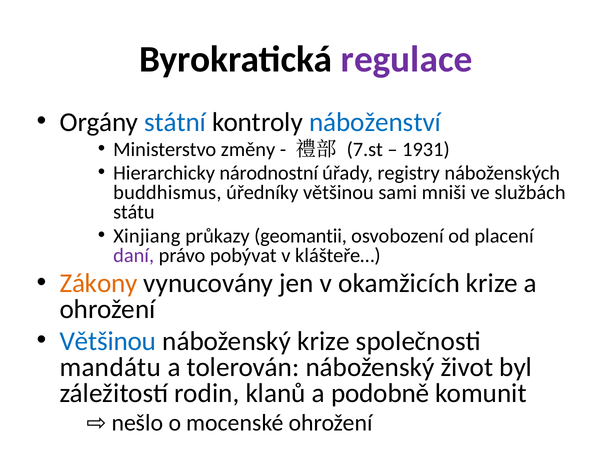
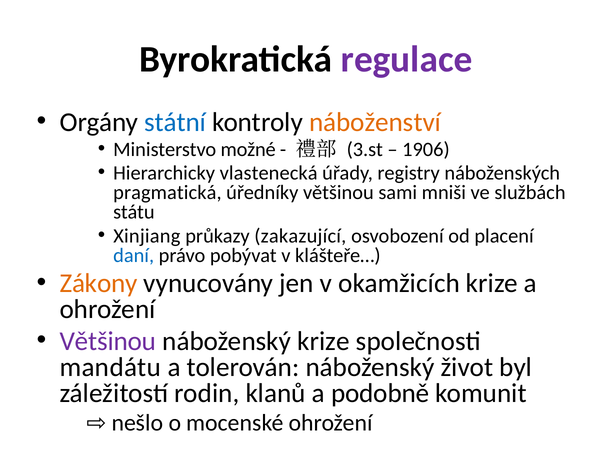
náboženství colour: blue -> orange
změny: změny -> možné
7.st: 7.st -> 3.st
1931: 1931 -> 1906
národnostní: národnostní -> vlastenecká
buddhismus: buddhismus -> pragmatická
geomantii: geomantii -> zakazující
daní colour: purple -> blue
Většinou at (108, 341) colour: blue -> purple
